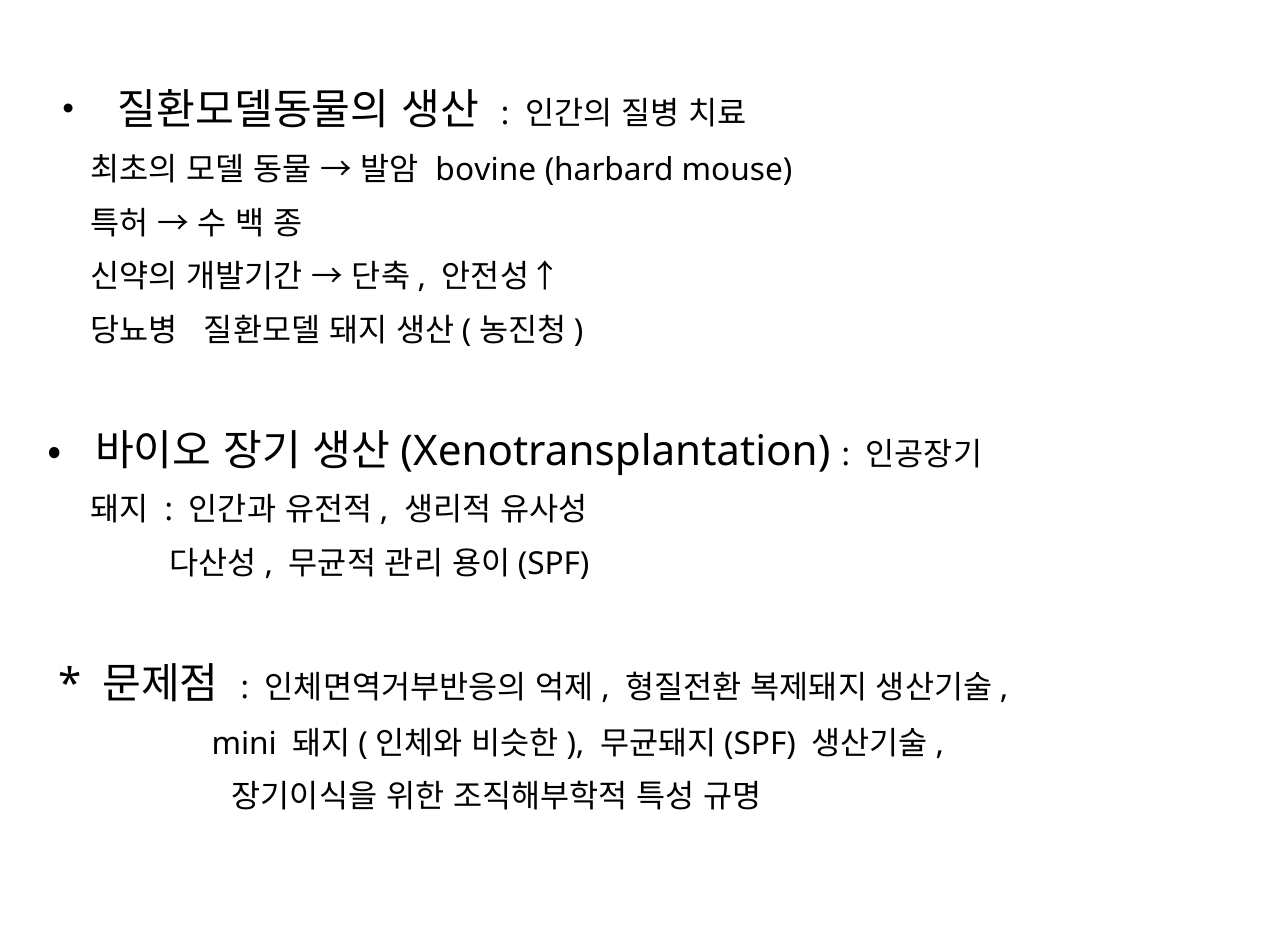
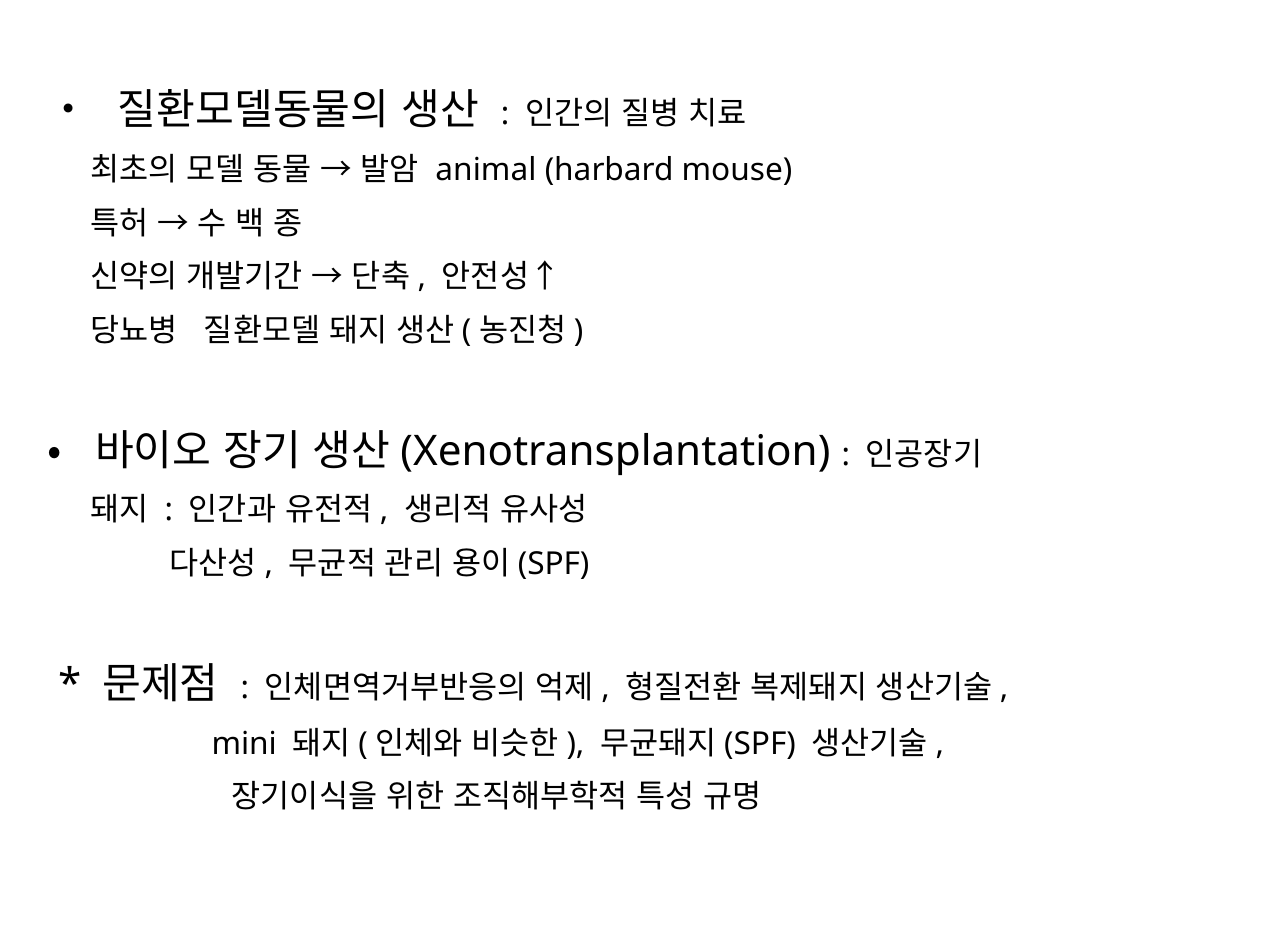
bovine: bovine -> animal
